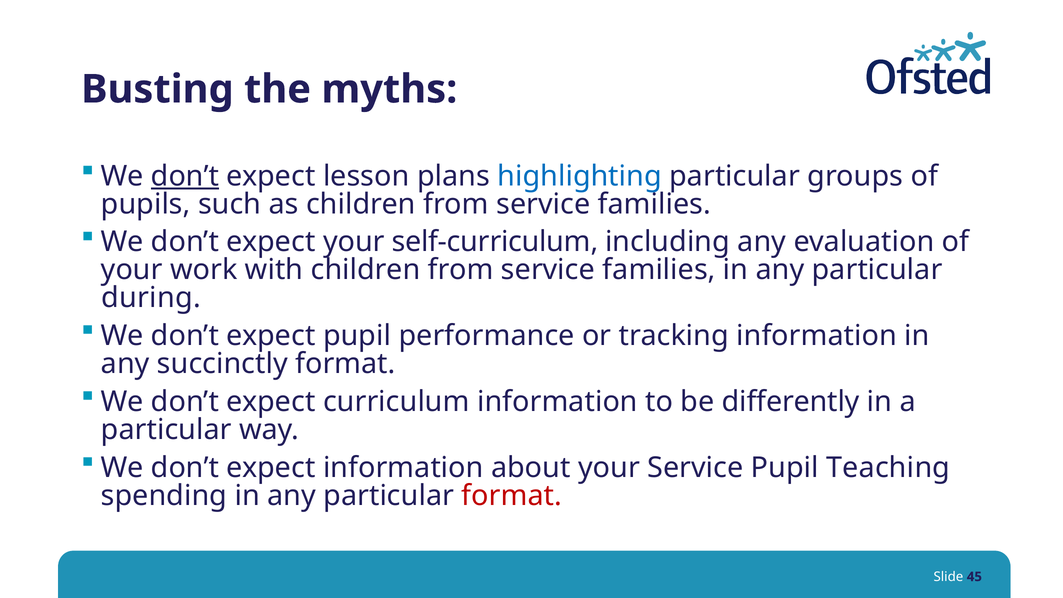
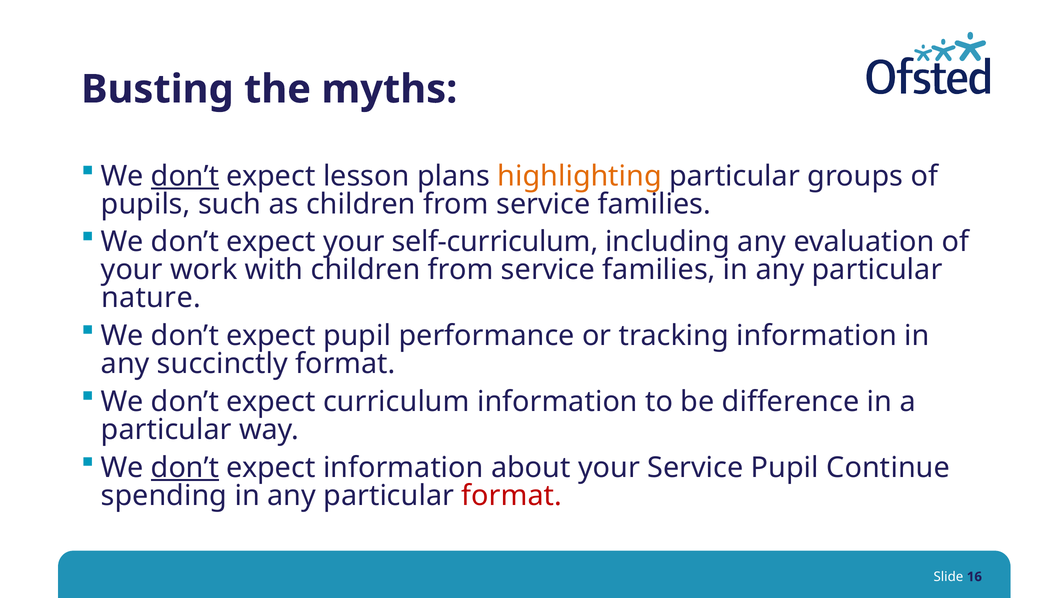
highlighting colour: blue -> orange
during: during -> nature
differently: differently -> difference
don’t at (185, 468) underline: none -> present
Teaching: Teaching -> Continue
45: 45 -> 16
